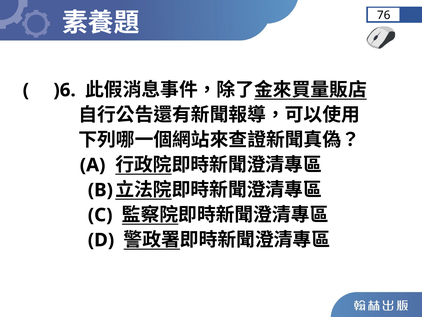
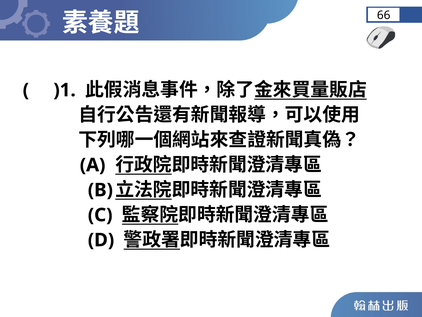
76: 76 -> 66
)6: )6 -> )1
